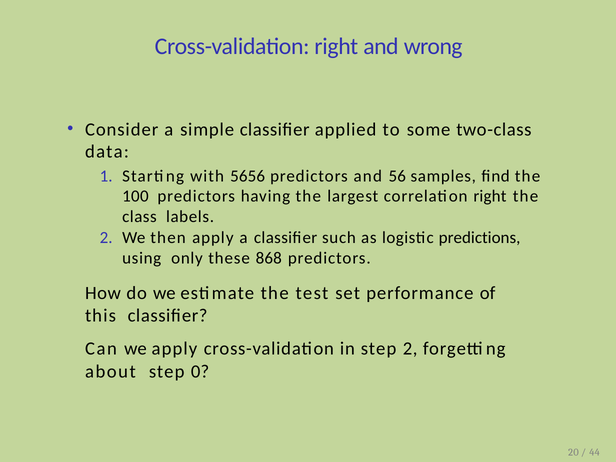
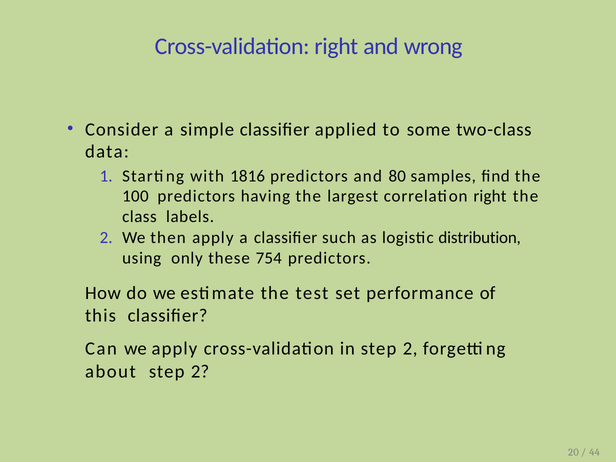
5656: 5656 -> 1816
56: 56 -> 80
predictions: predictions -> distribution
868: 868 -> 754
about step 0: 0 -> 2
